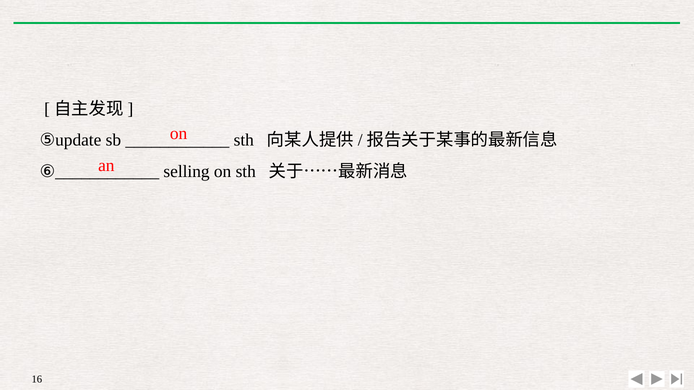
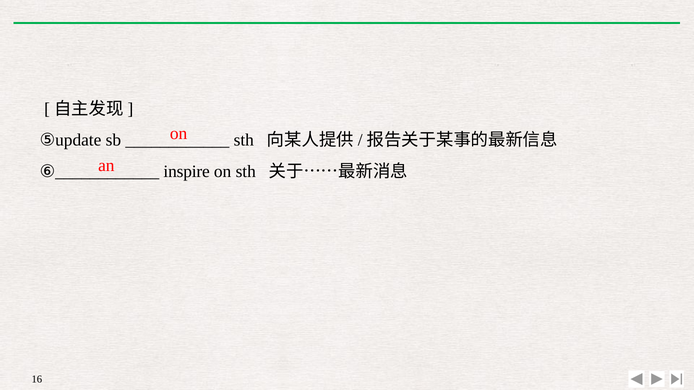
selling: selling -> inspire
